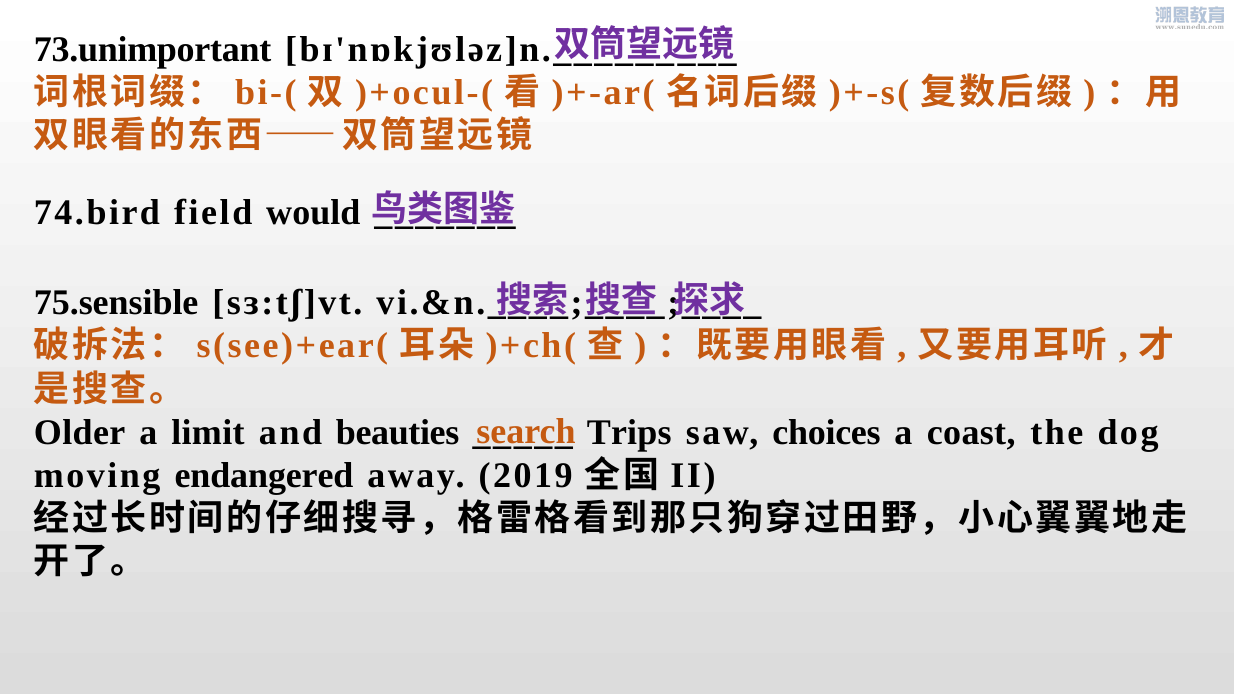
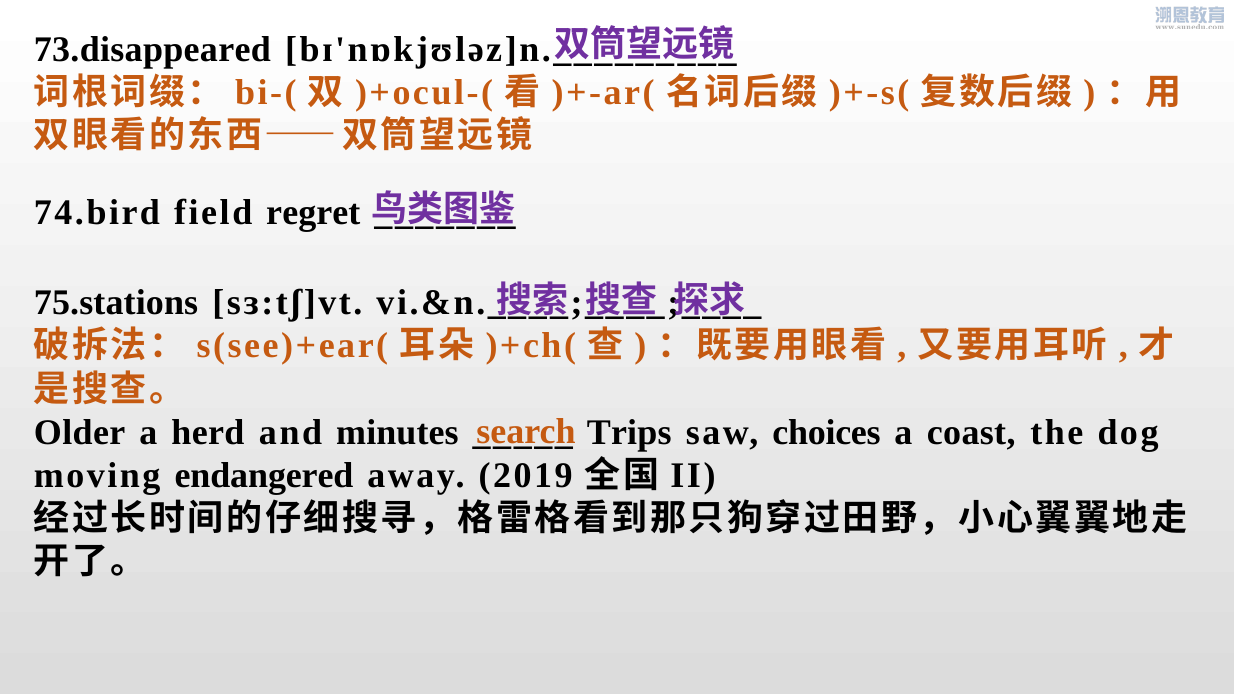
73.unimportant: 73.unimportant -> 73.disappeared
would: would -> regret
75.sensible: 75.sensible -> 75.stations
limit: limit -> herd
beauties: beauties -> minutes
